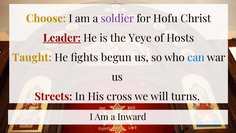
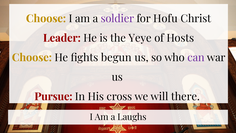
Leader underline: present -> none
Taught at (32, 57): Taught -> Choose
can colour: blue -> purple
Streets: Streets -> Pursue
turns: turns -> there
Inward: Inward -> Laughs
